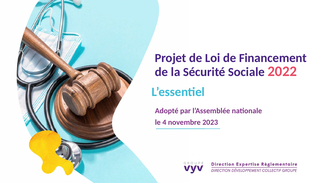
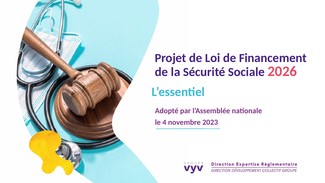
2022: 2022 -> 2026
